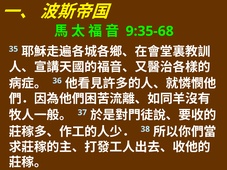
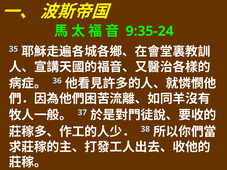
9:35-68: 9:35-68 -> 9:35-24
